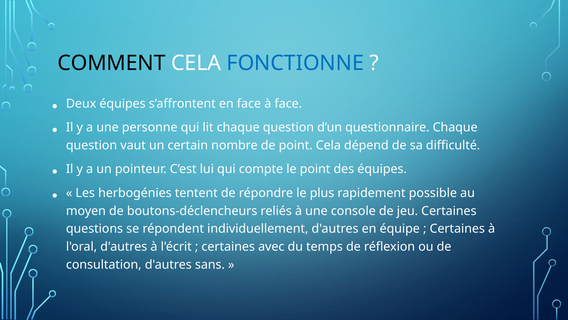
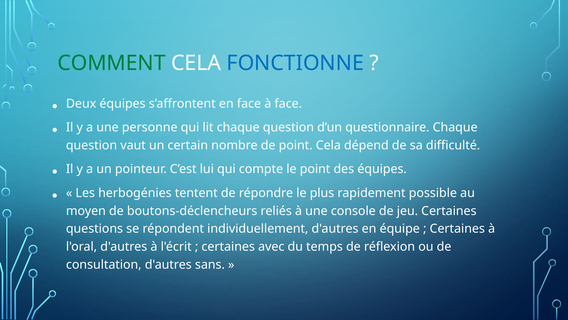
COMMENT colour: black -> green
